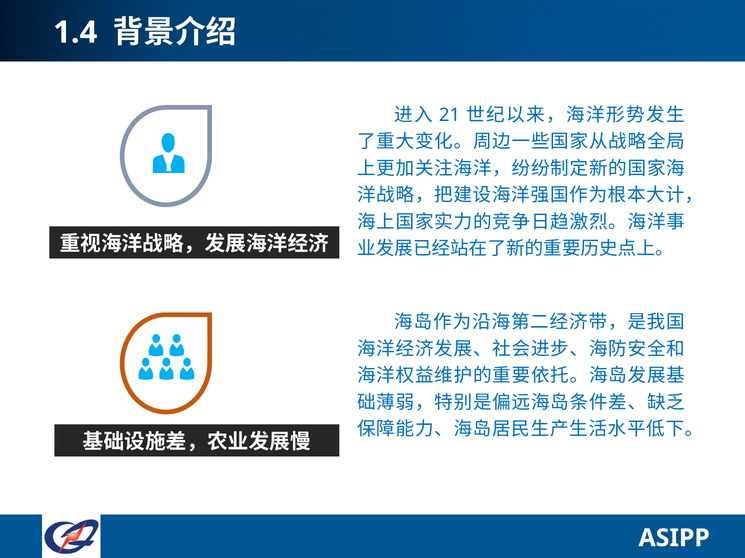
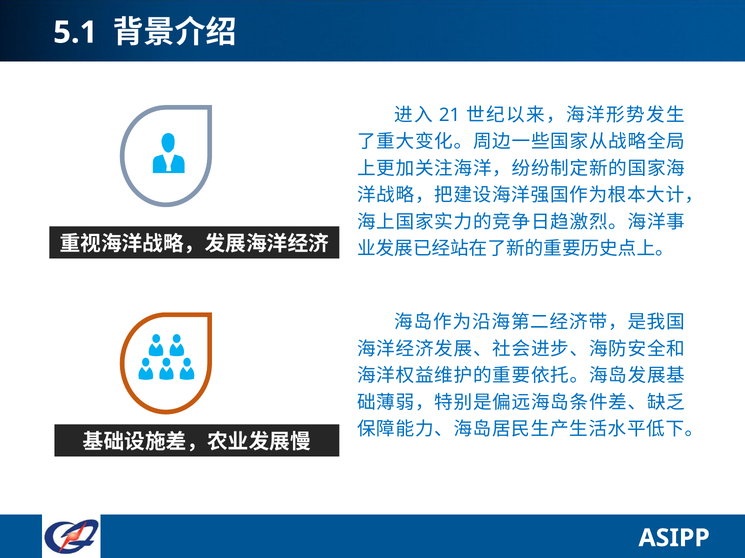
1.4: 1.4 -> 5.1
